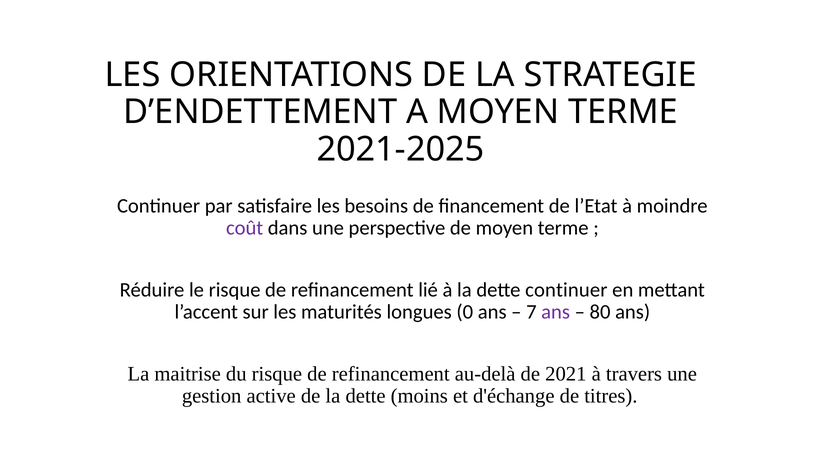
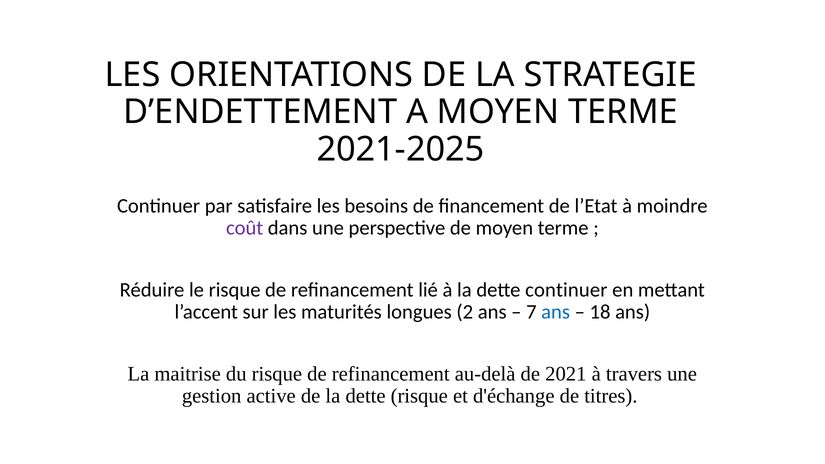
0: 0 -> 2
ans at (556, 312) colour: purple -> blue
80: 80 -> 18
dette moins: moins -> risque
